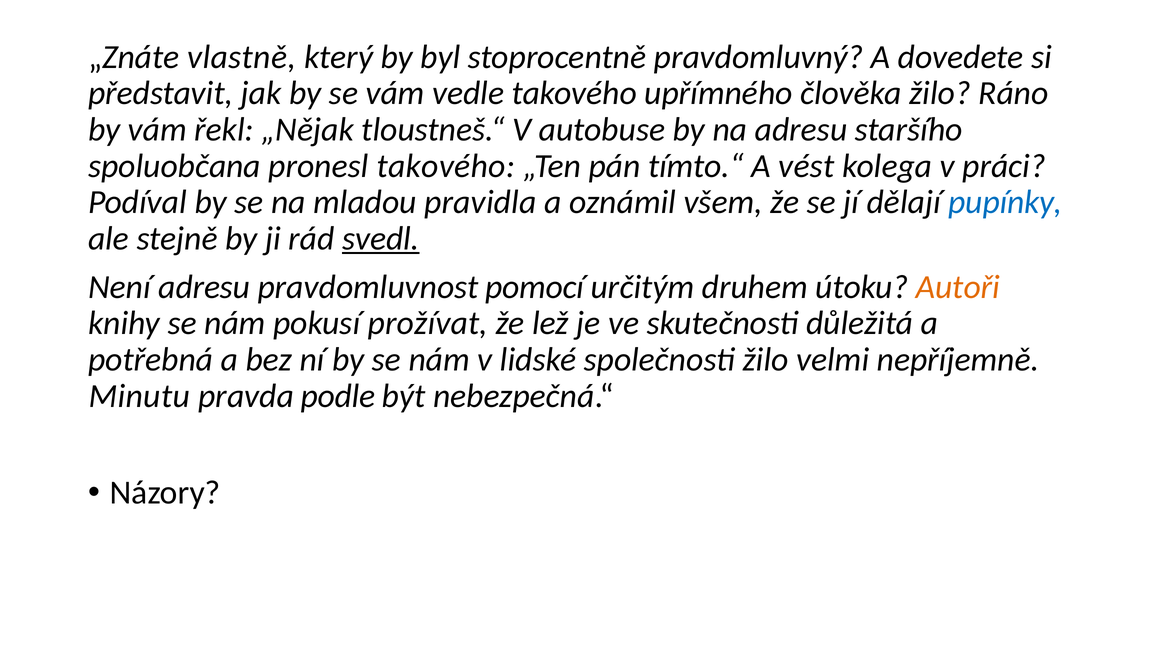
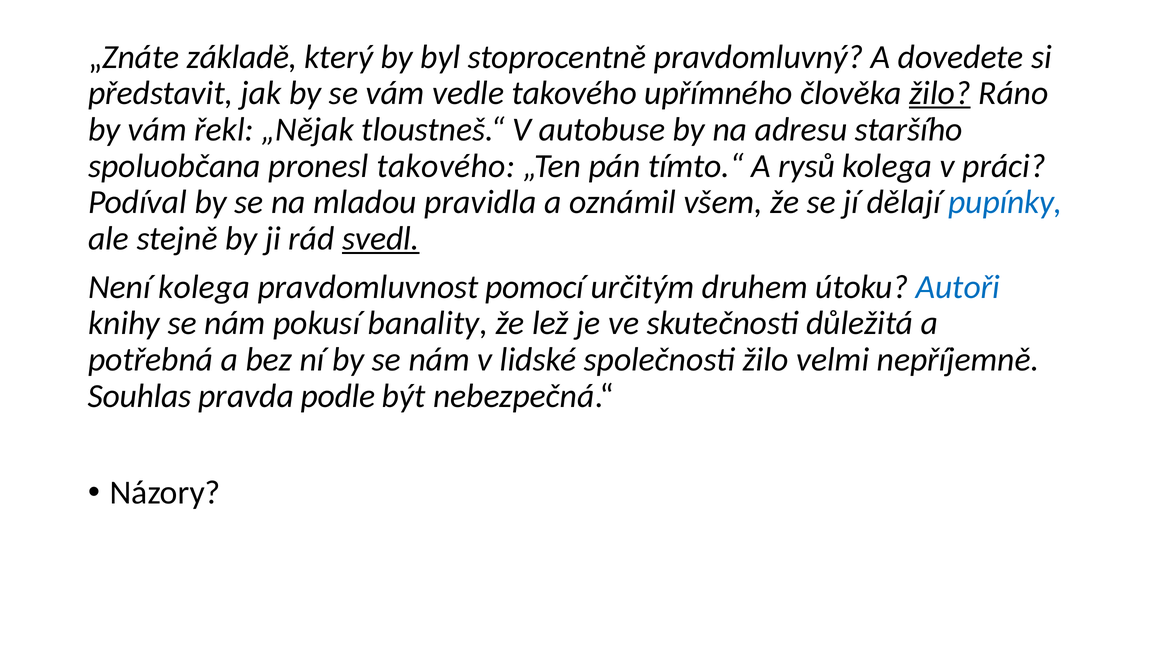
vlastně: vlastně -> základě
žilo at (940, 93) underline: none -> present
vést: vést -> rysů
Není adresu: adresu -> kolega
Autoři colour: orange -> blue
prožívat: prožívat -> banality
Minutu: Minutu -> Souhlas
